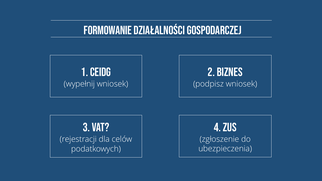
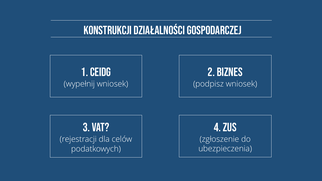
formowanie: formowanie -> konstrukcji
